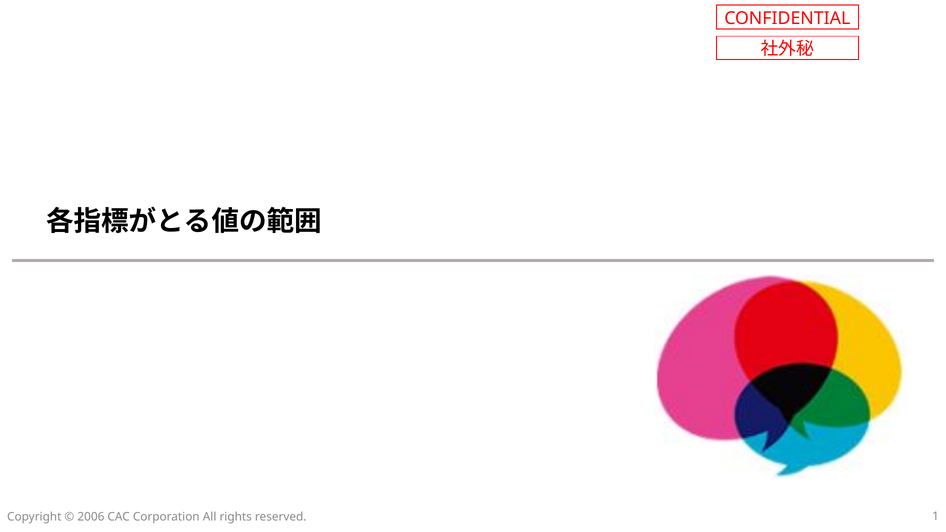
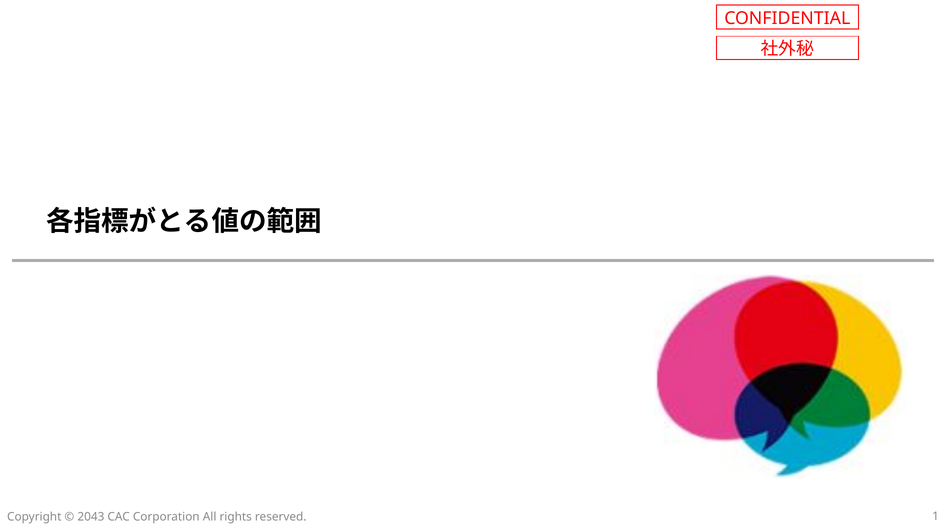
2006: 2006 -> 2043
